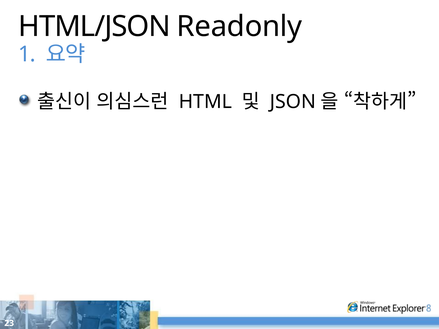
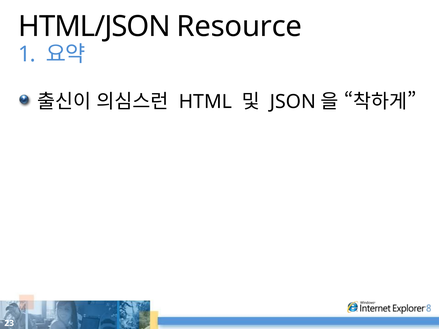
Readonly: Readonly -> Resource
